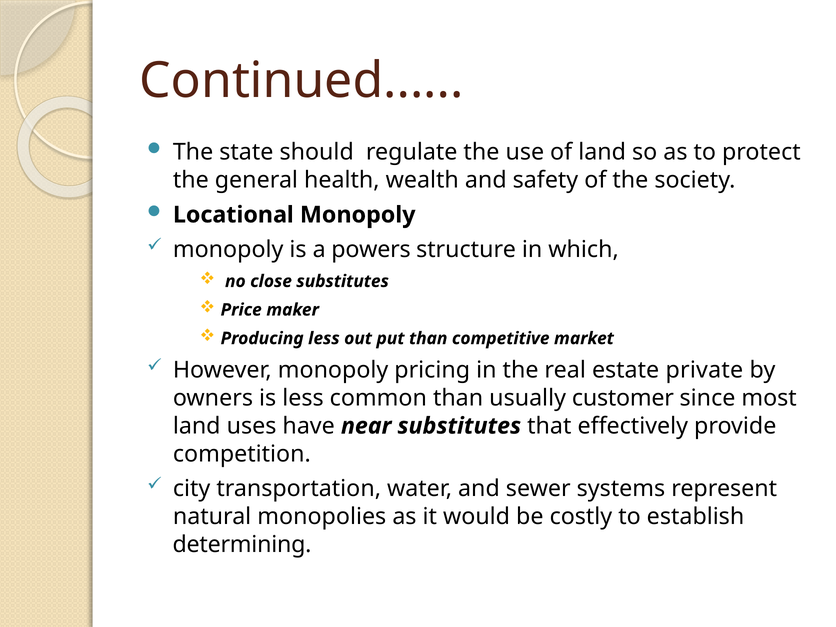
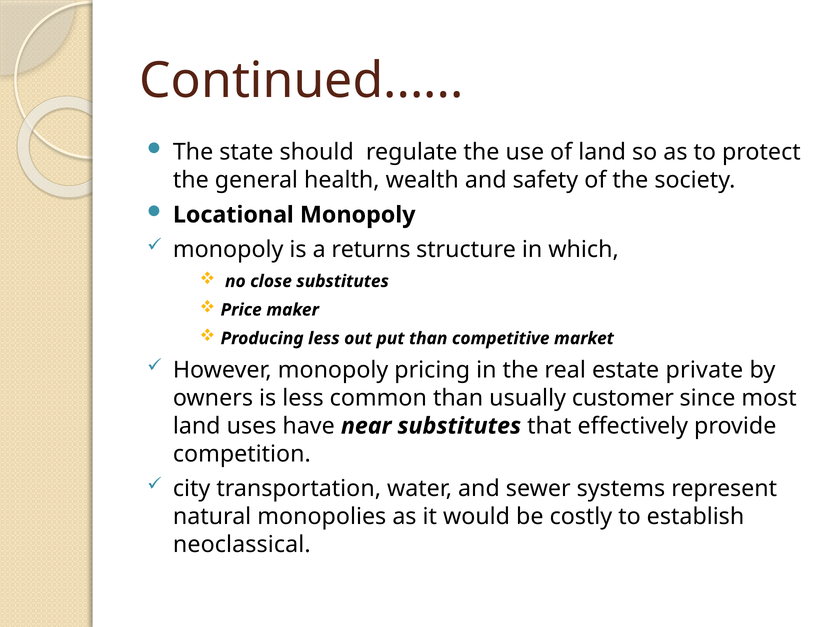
powers: powers -> returns
determining: determining -> neoclassical
